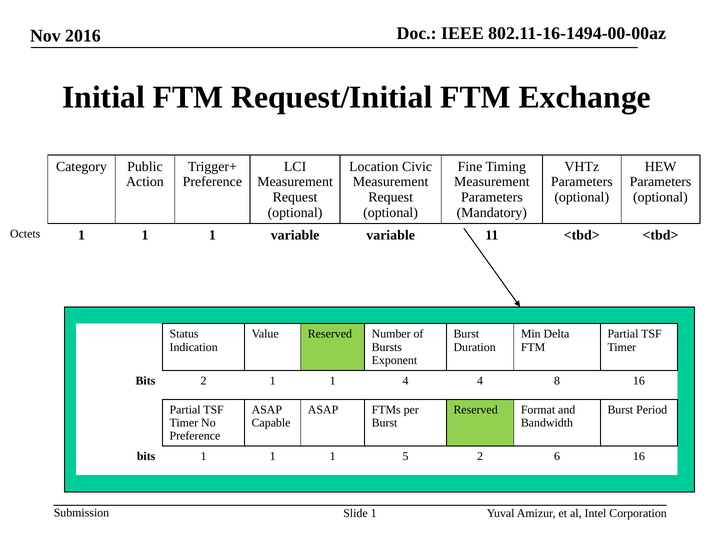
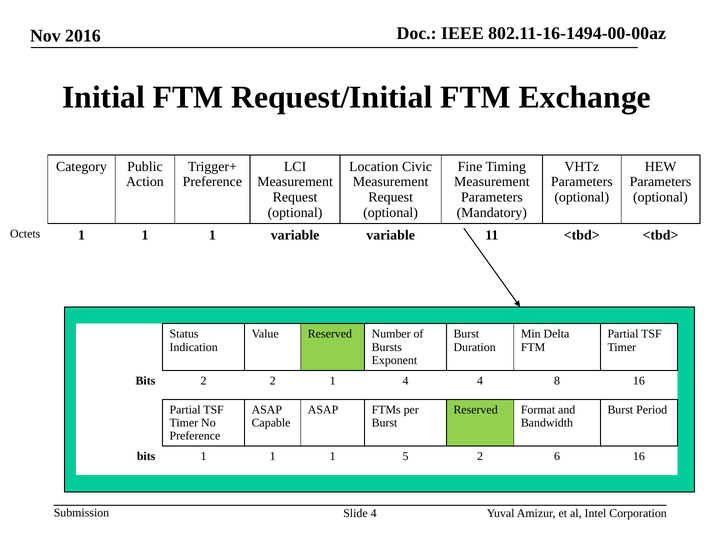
2 1: 1 -> 2
Slide 1: 1 -> 4
